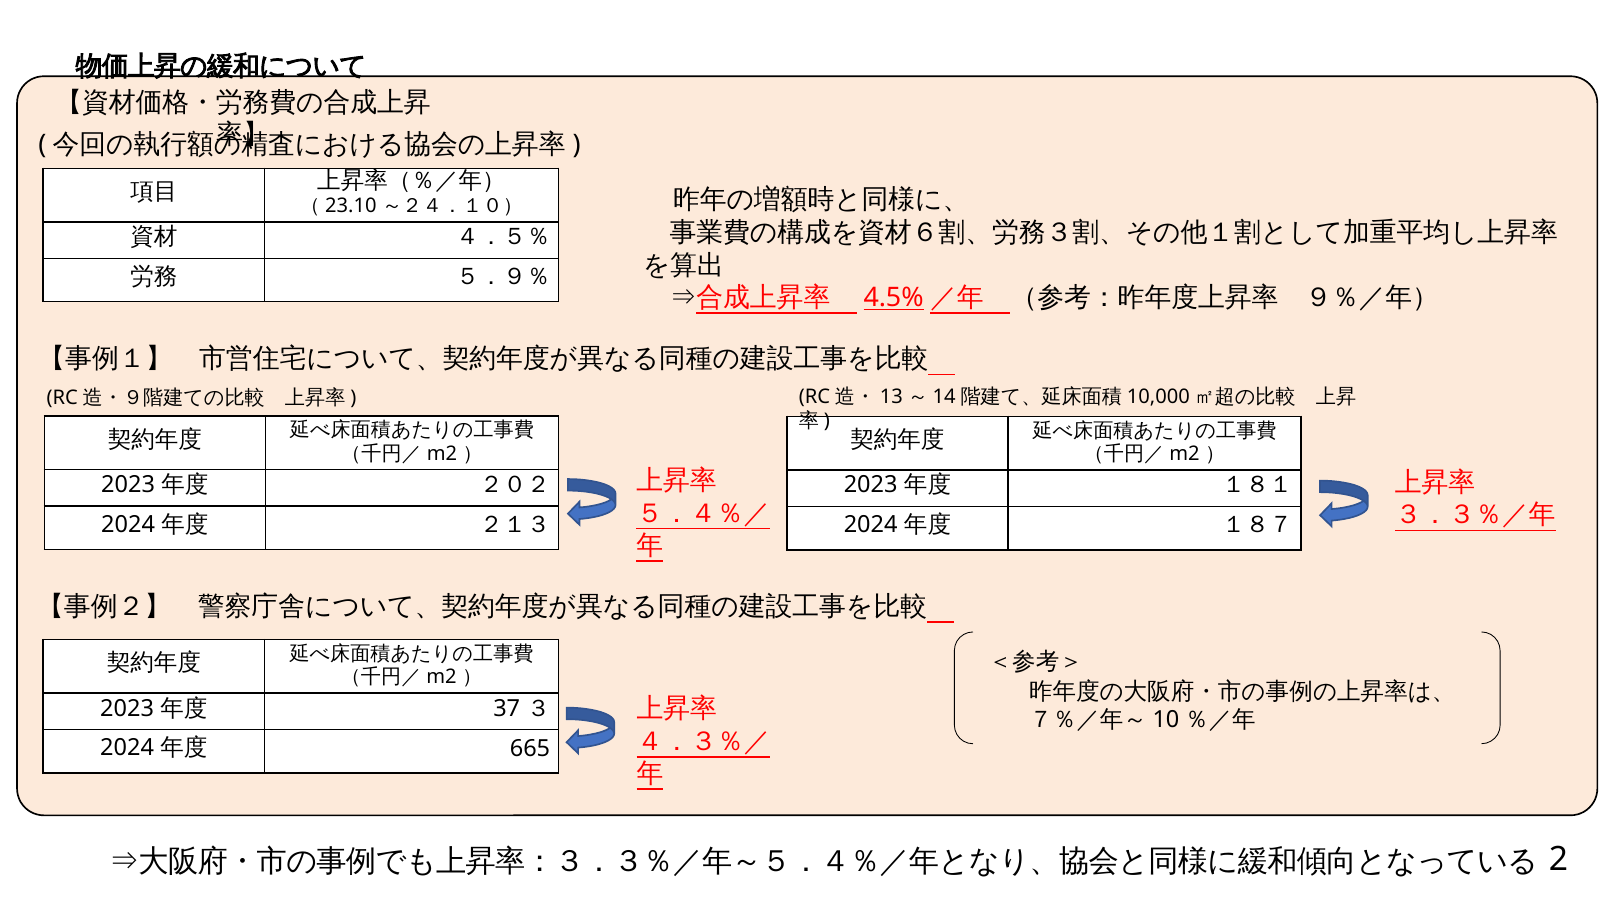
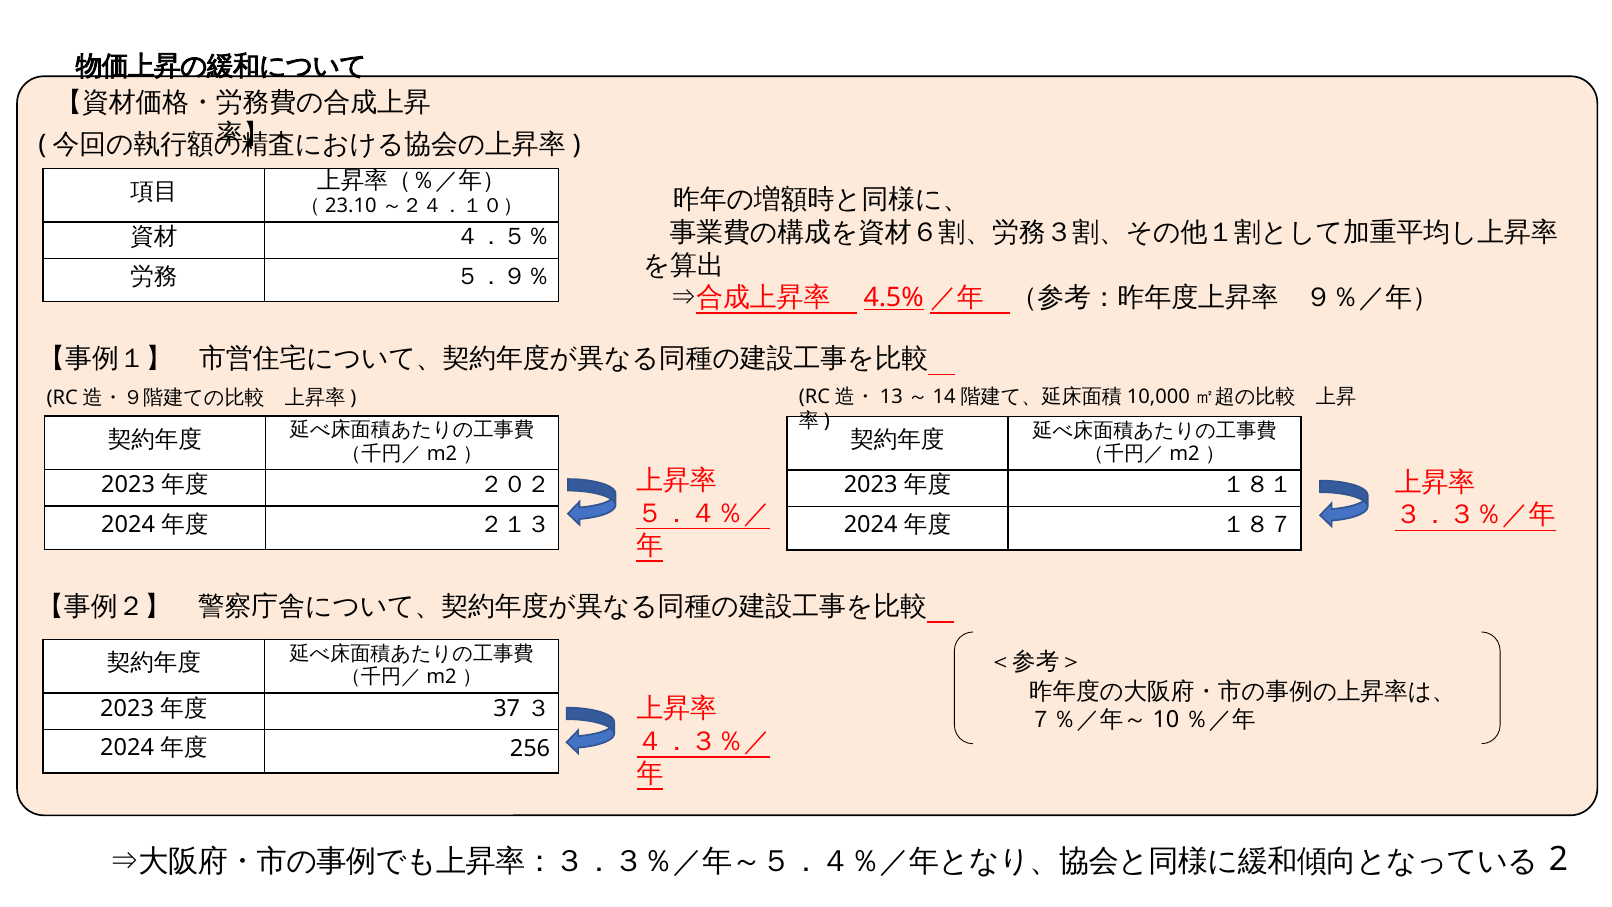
665: 665 -> 256
